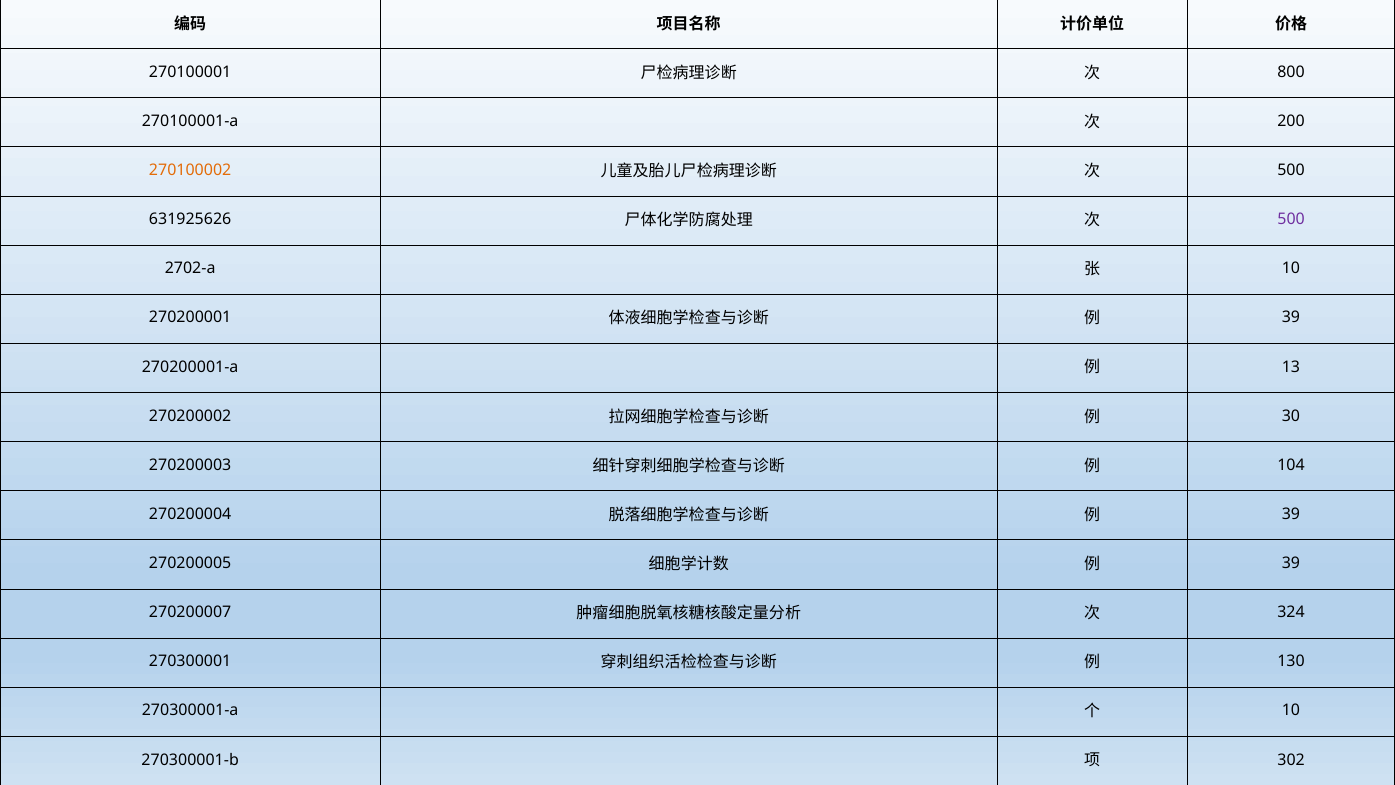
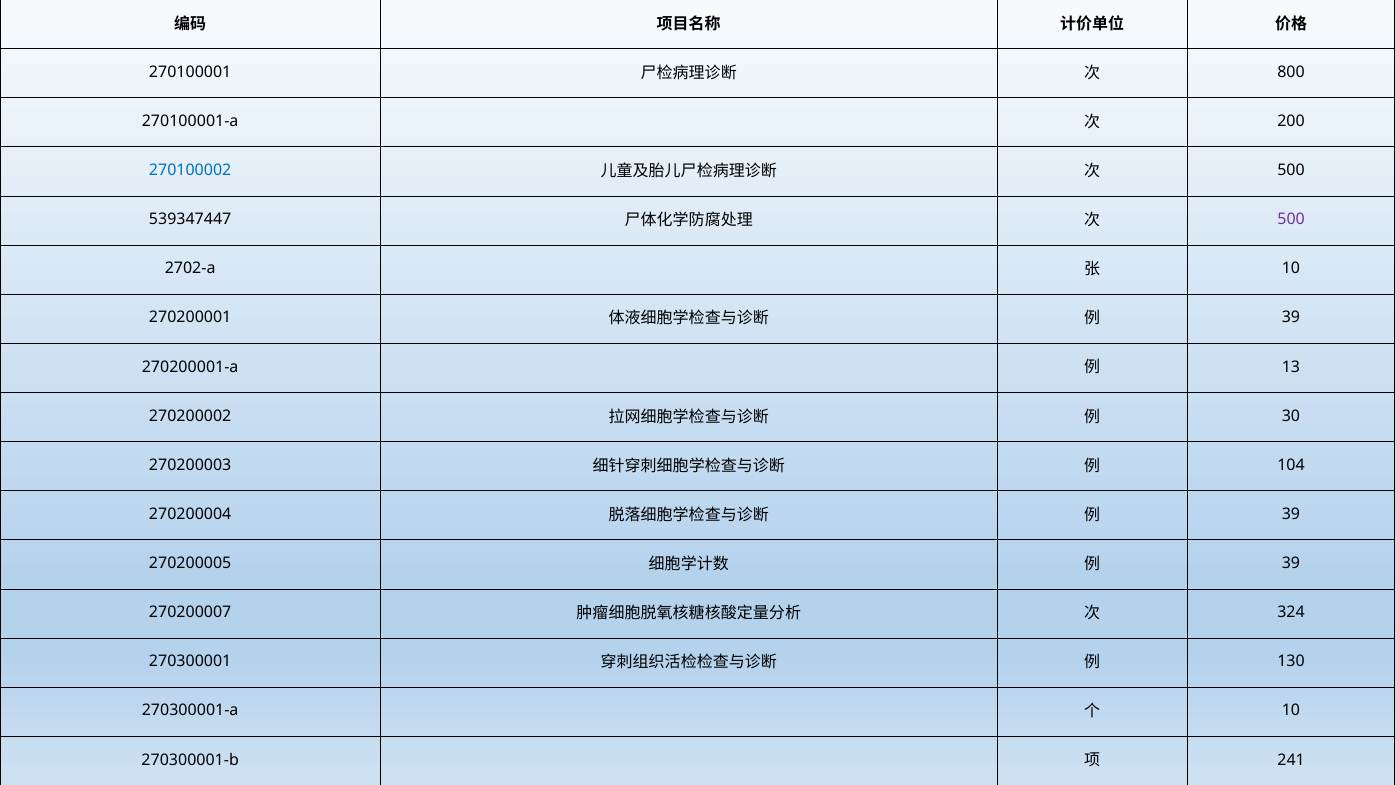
270100002 colour: orange -> blue
631925626: 631925626 -> 539347447
302: 302 -> 241
